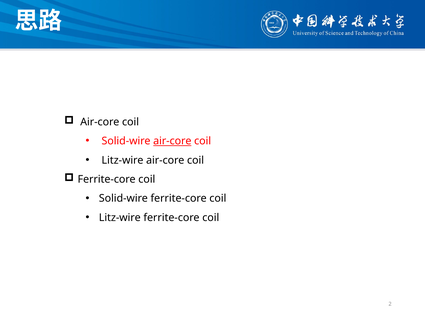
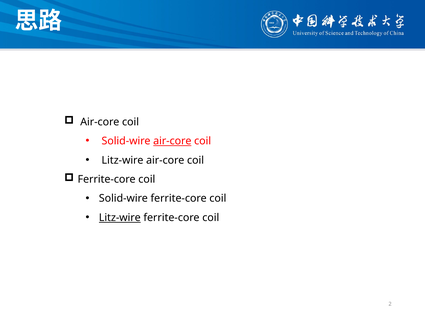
Litz-wire at (120, 217) underline: none -> present
